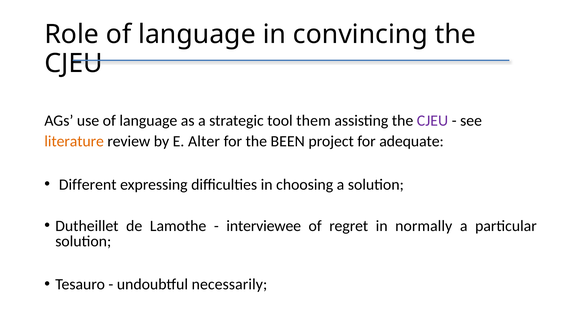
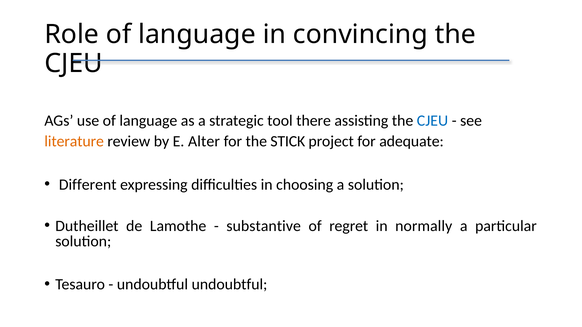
them: them -> there
CJEU at (432, 121) colour: purple -> blue
BEEN: BEEN -> STICK
interviewee: interviewee -> substantive
undoubtful necessarily: necessarily -> undoubtful
